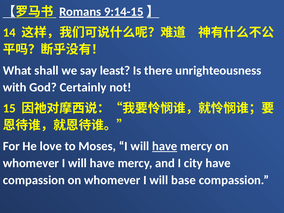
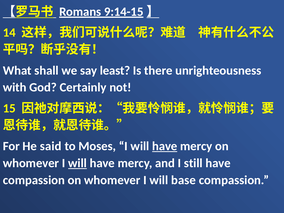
love: love -> said
will at (77, 163) underline: none -> present
city: city -> still
